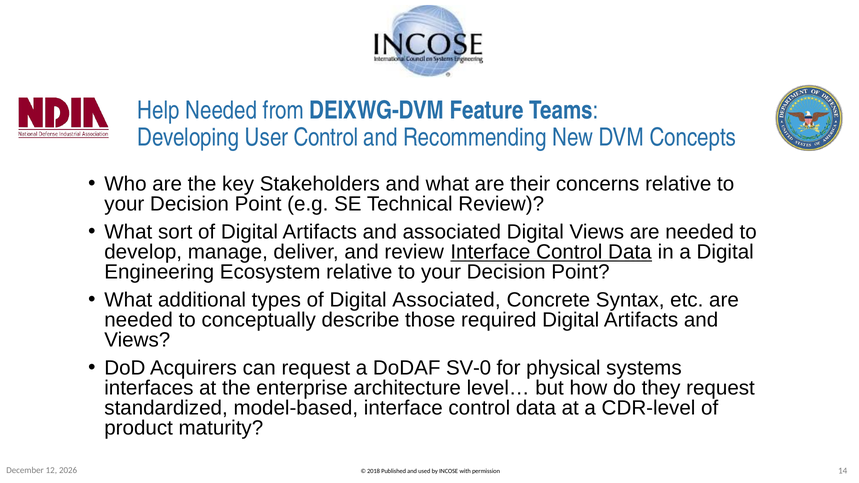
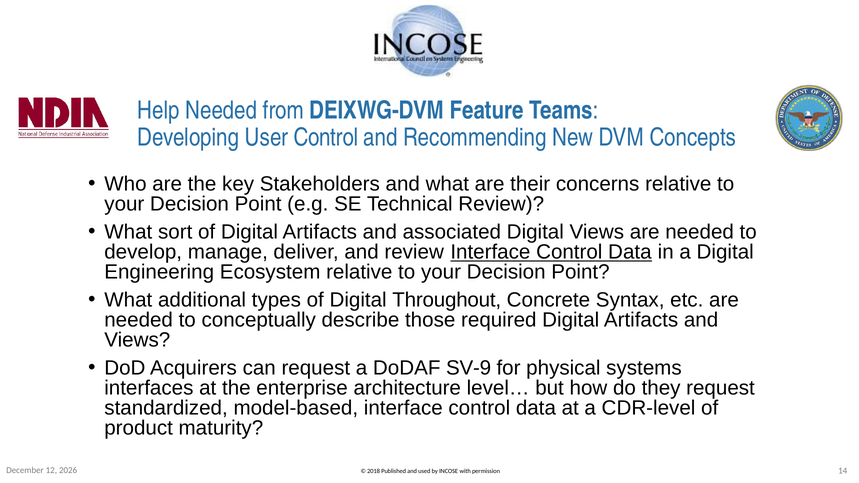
Digital Associated: Associated -> Throughout
SV-0: SV-0 -> SV-9
